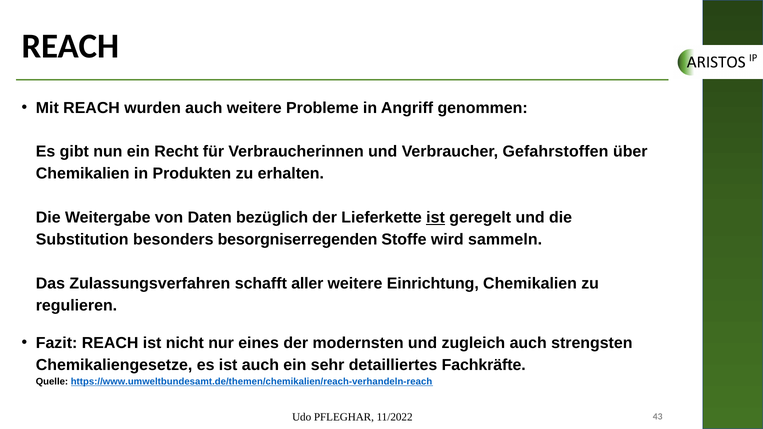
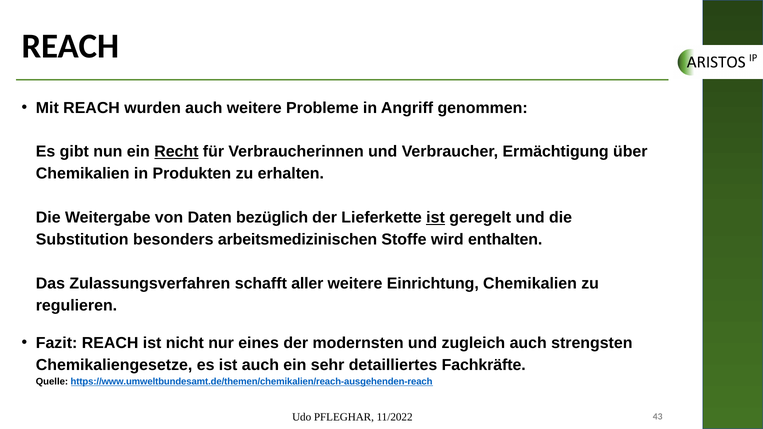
Recht underline: none -> present
Gefahrstoffen: Gefahrstoffen -> Ermächtigung
besorgniserregenden: besorgniserregenden -> arbeitsmedizinischen
sammeln: sammeln -> enthalten
https://www.umweltbundesamt.de/themen/chemikalien/reach-verhandeln-reach: https://www.umweltbundesamt.de/themen/chemikalien/reach-verhandeln-reach -> https://www.umweltbundesamt.de/themen/chemikalien/reach-ausgehenden-reach
